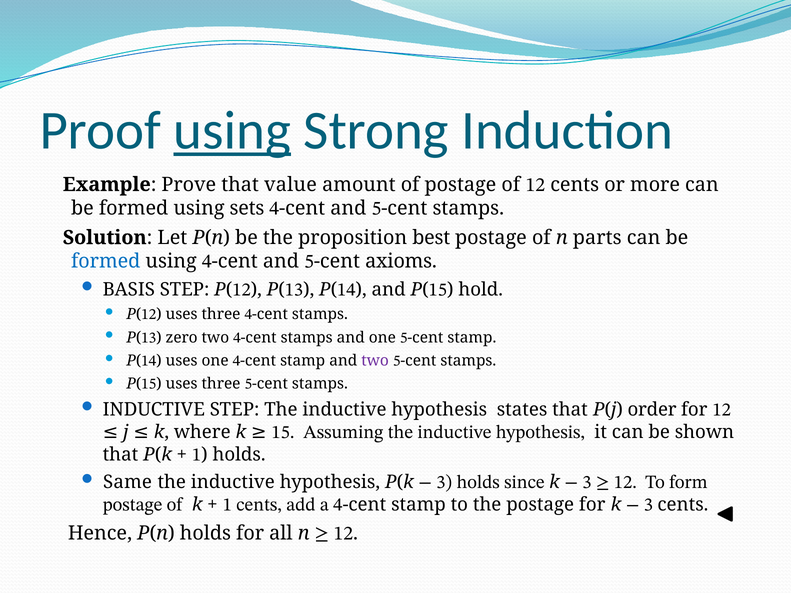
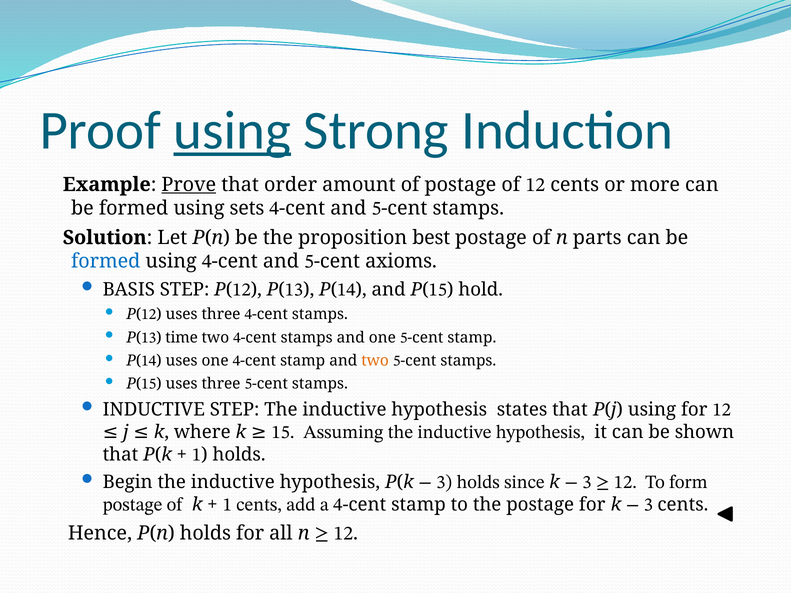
Prove underline: none -> present
value: value -> order
zero: zero -> time
two at (375, 361) colour: purple -> orange
P(j order: order -> using
Same: Same -> Begin
